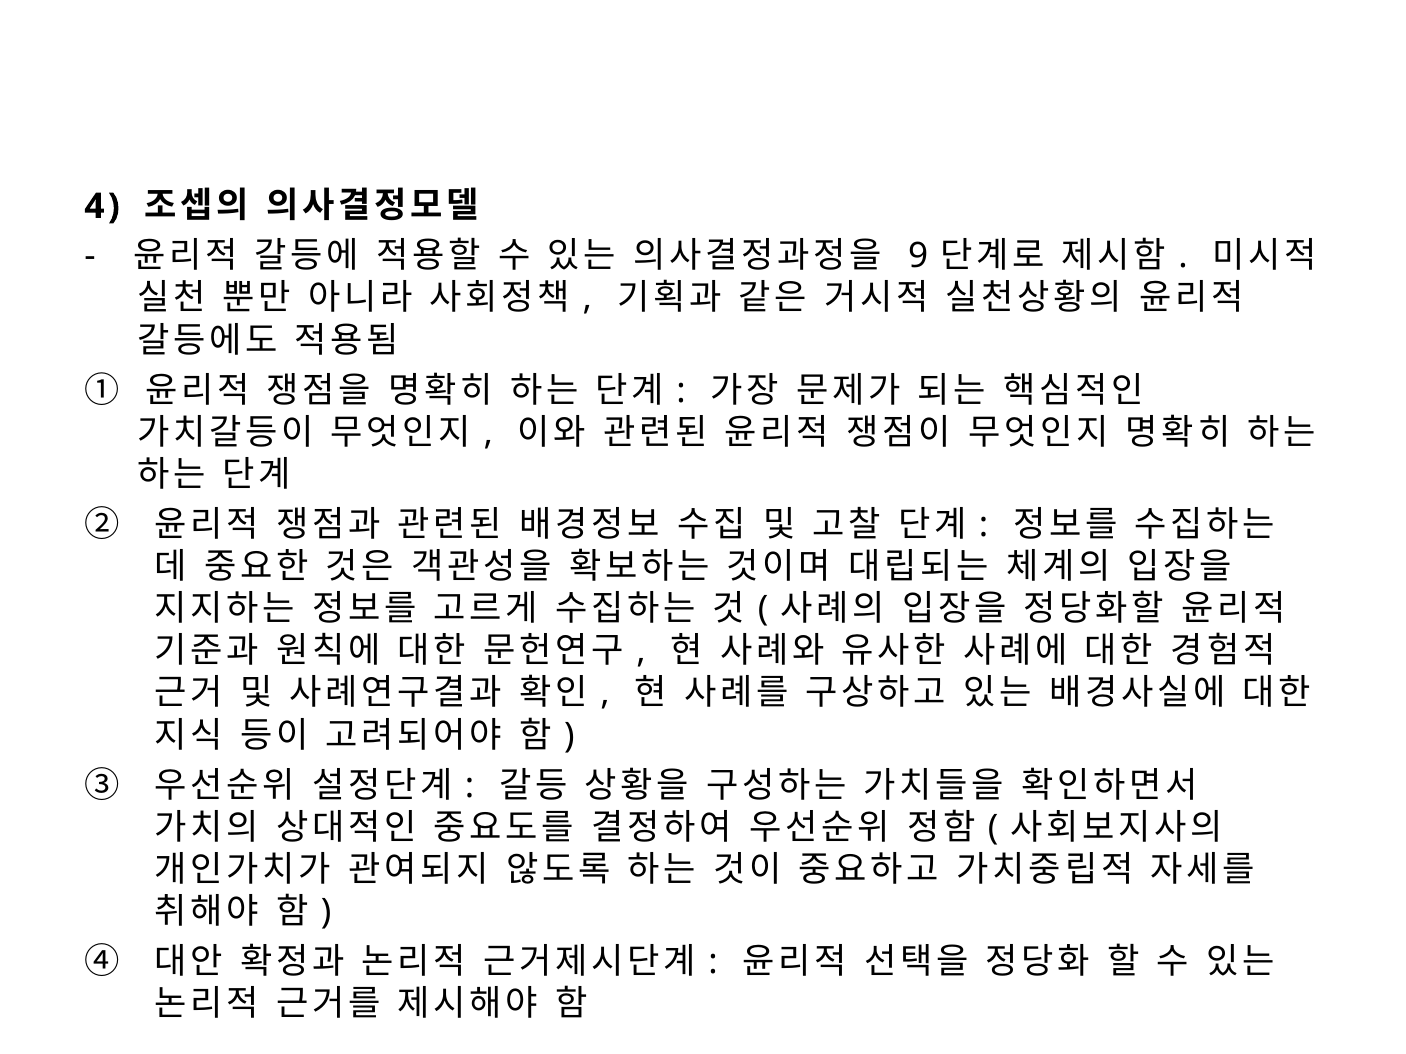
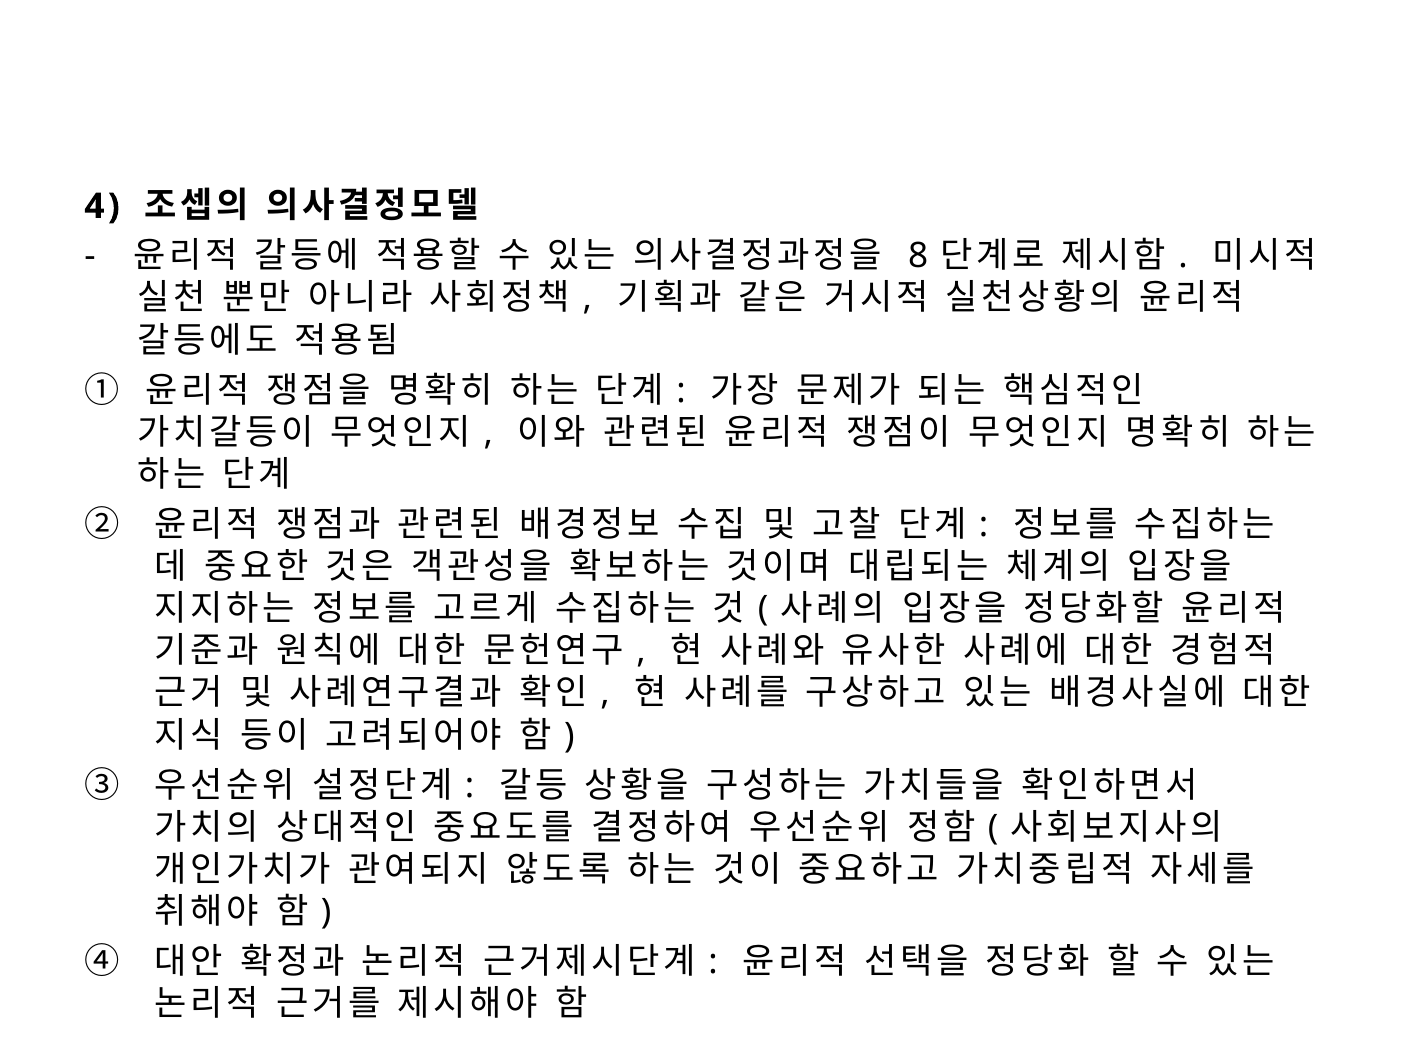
9: 9 -> 8
